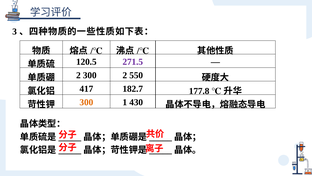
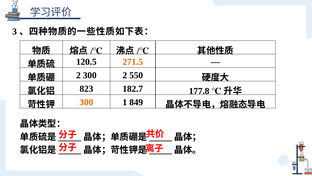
271.5 colour: purple -> orange
417: 417 -> 823
430: 430 -> 849
